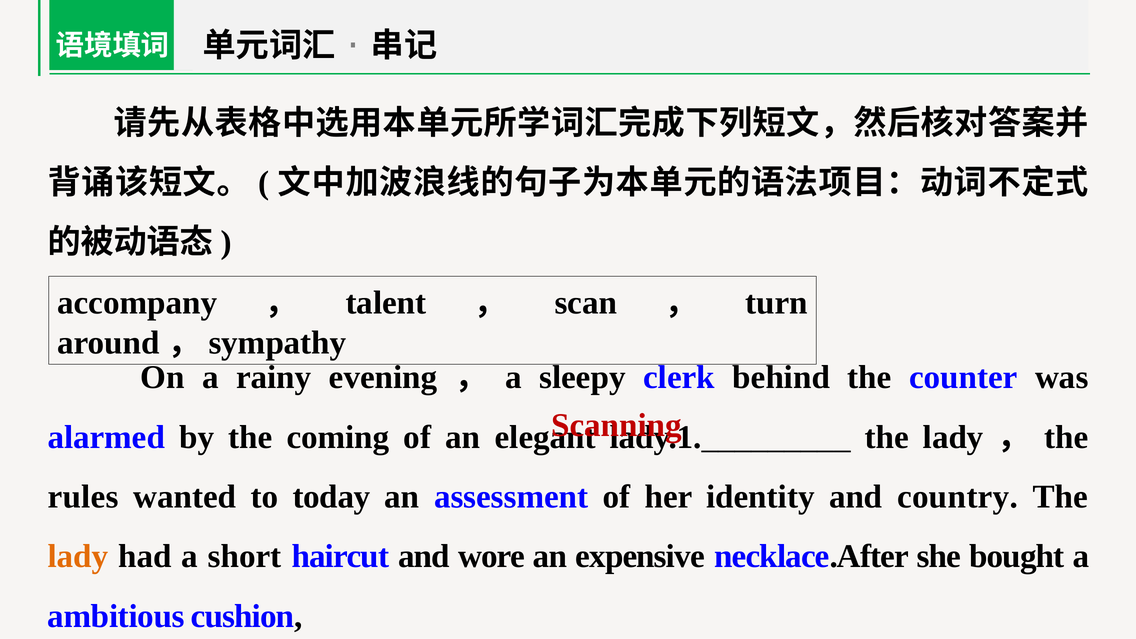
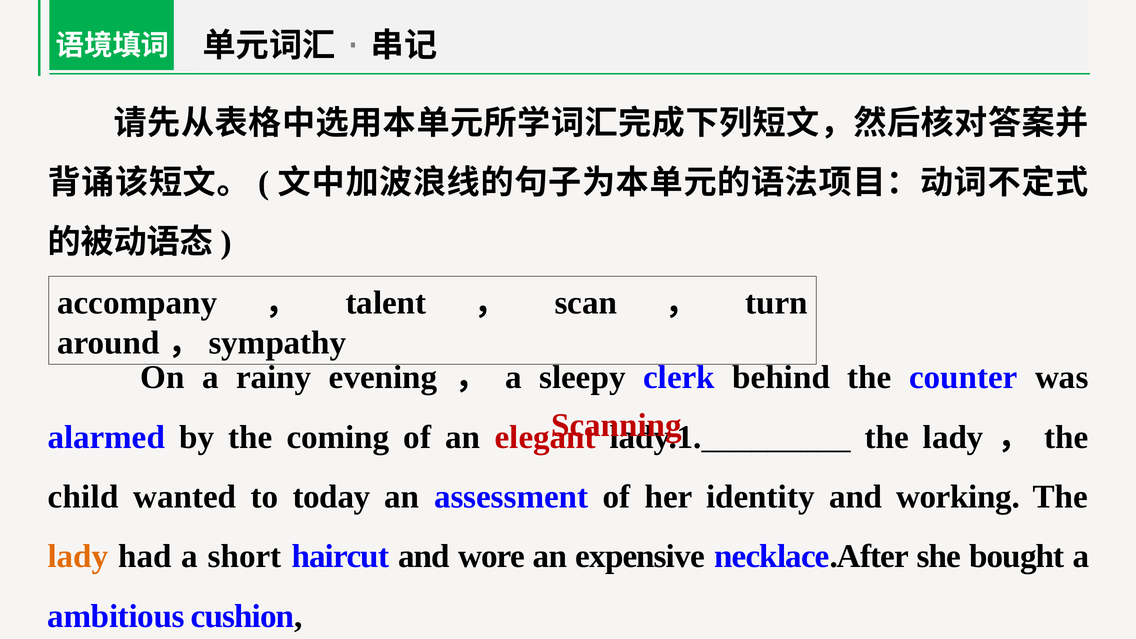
elegant colour: black -> red
rules: rules -> child
country: country -> working
